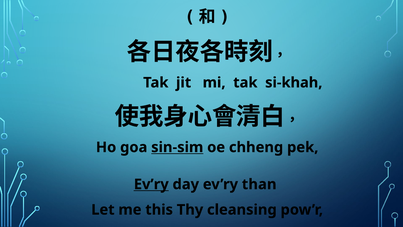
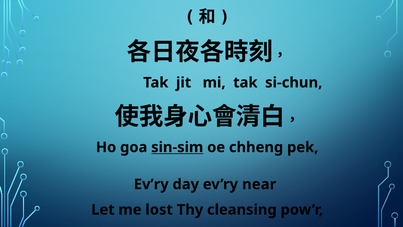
si-khah: si-khah -> si-chun
Ev’ry at (151, 184) underline: present -> none
than: than -> near
this: this -> lost
